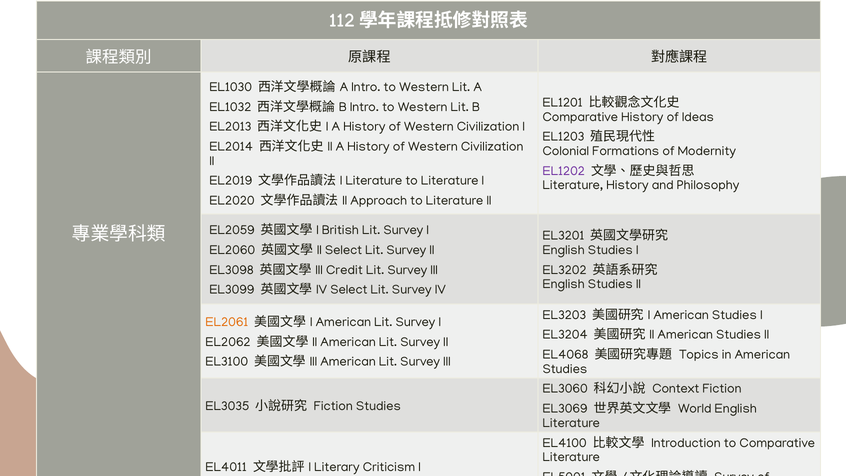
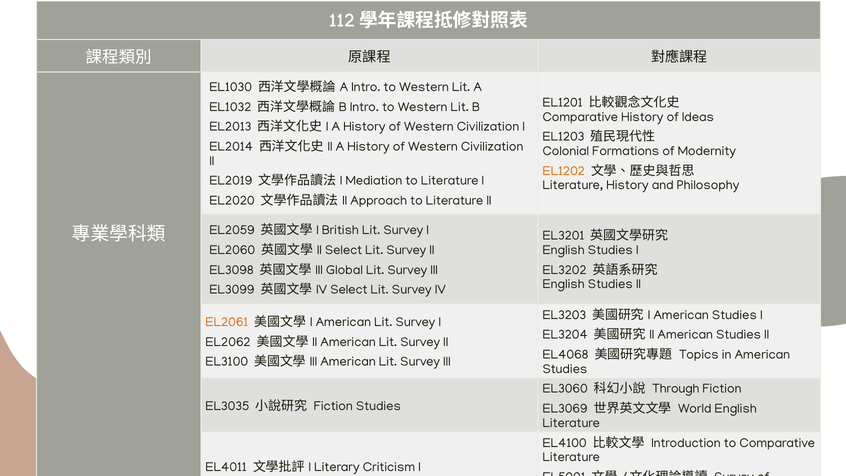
EL1202 colour: purple -> orange
I Literature: Literature -> Mediation
Credit: Credit -> Global
Context: Context -> Through
